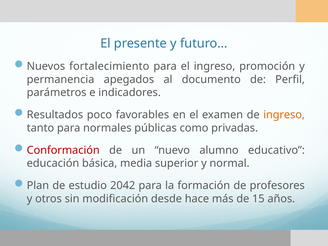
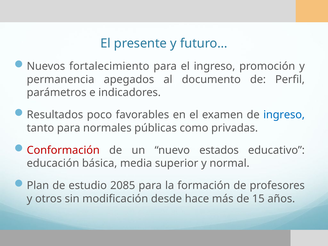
ingreso at (284, 115) colour: orange -> blue
alumno: alumno -> estados
2042: 2042 -> 2085
